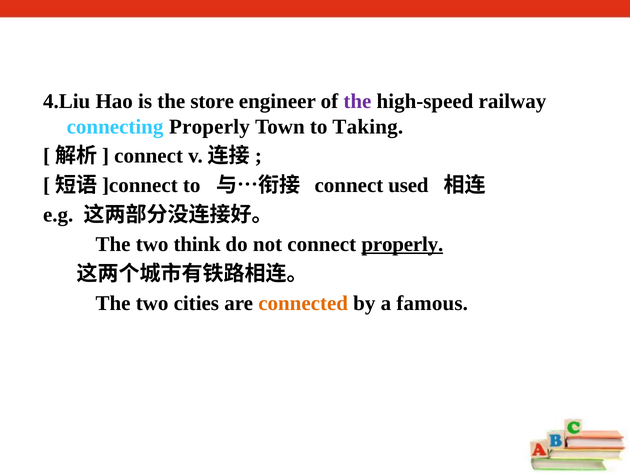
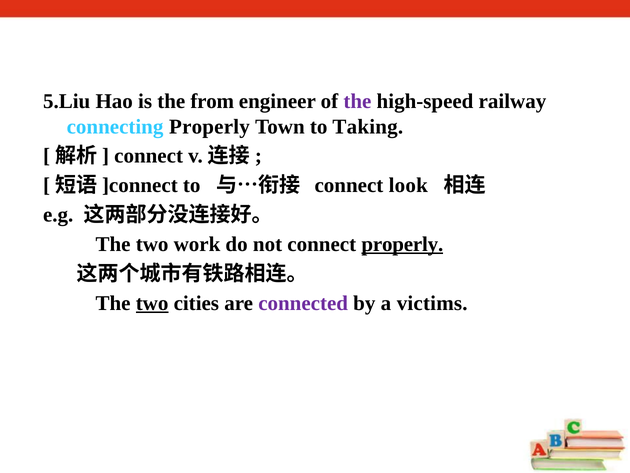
4.Liu: 4.Liu -> 5.Liu
store: store -> from
used: used -> look
think: think -> work
two at (152, 303) underline: none -> present
connected colour: orange -> purple
famous: famous -> victims
